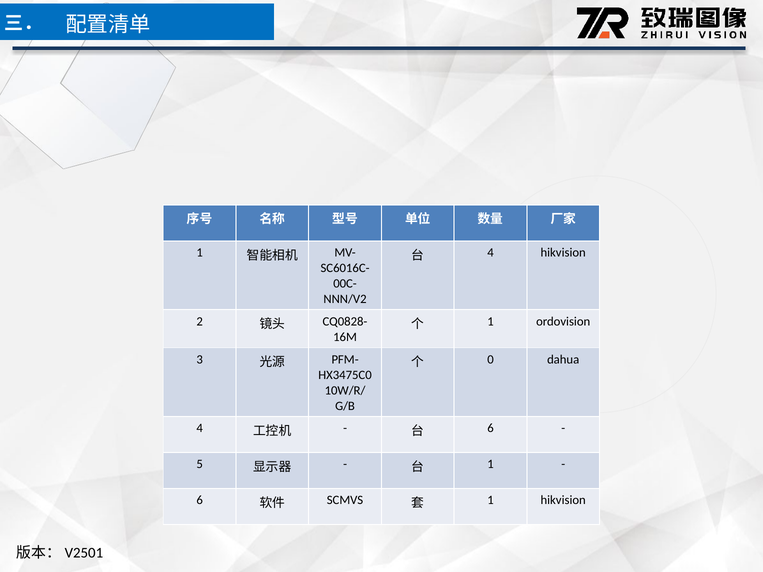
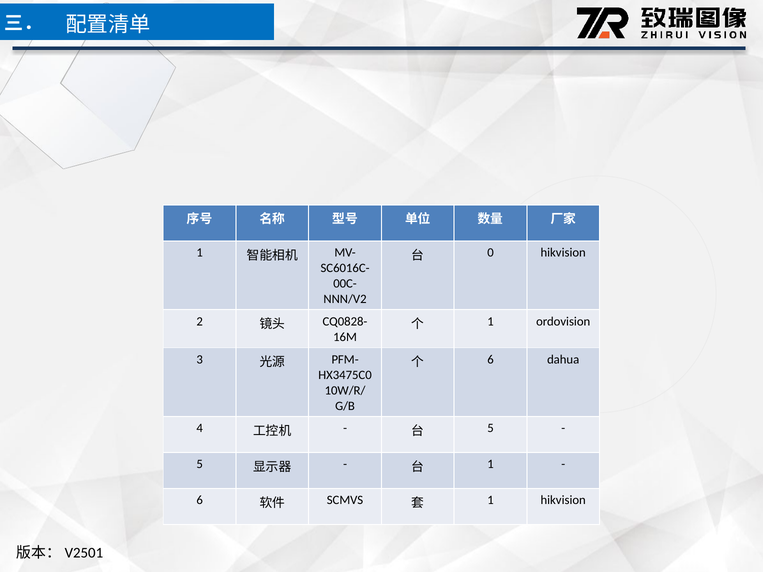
4 at (491, 253): 4 -> 0
0 at (491, 360): 0 -> 6
6 at (491, 428): 6 -> 5
